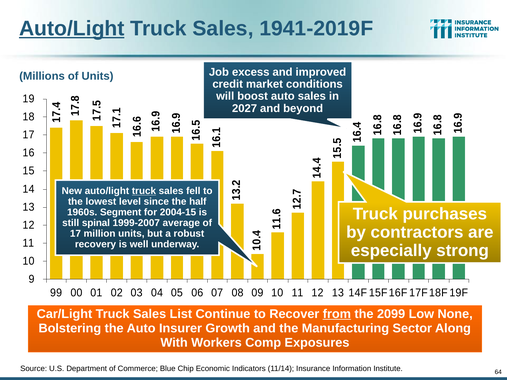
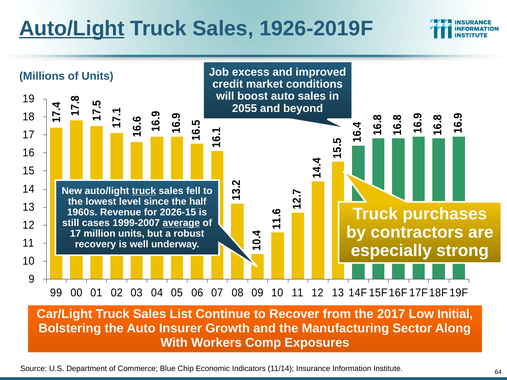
1941-2019F: 1941-2019F -> 1926-2019F
2027: 2027 -> 2055
Segment: Segment -> Revenue
2004-15: 2004-15 -> 2026-15
spinal: spinal -> cases
average underline: none -> present
from underline: present -> none
2099: 2099 -> 2017
None: None -> Initial
